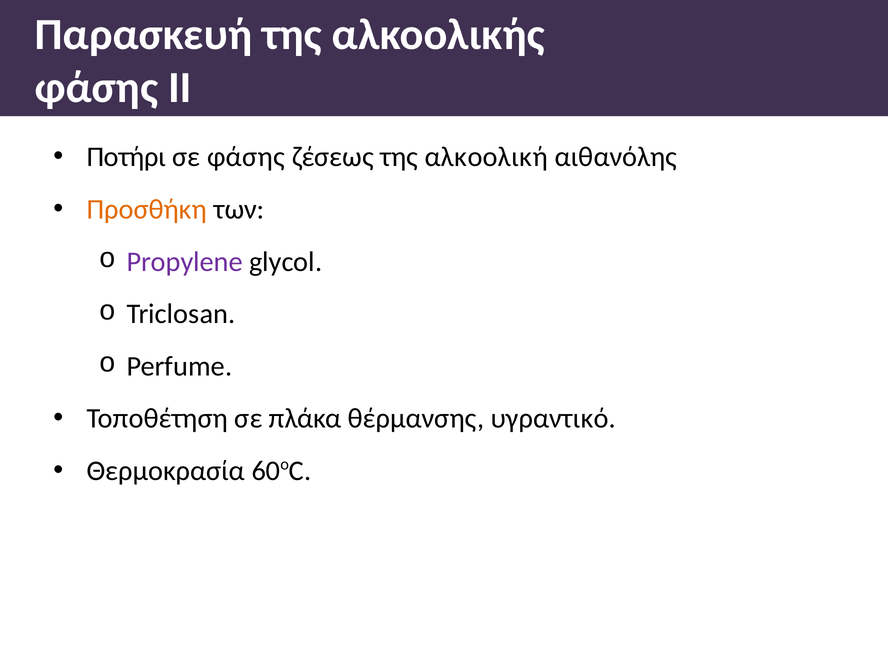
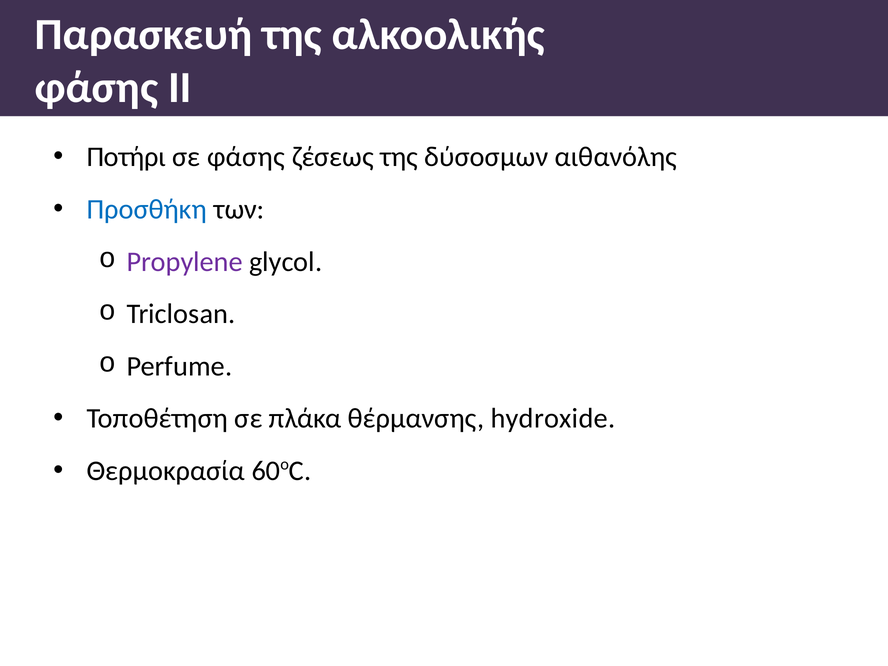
αλκοολική: αλκοολική -> δύσοσμων
Προσθήκη colour: orange -> blue
υγραντικό: υγραντικό -> hydroxide
